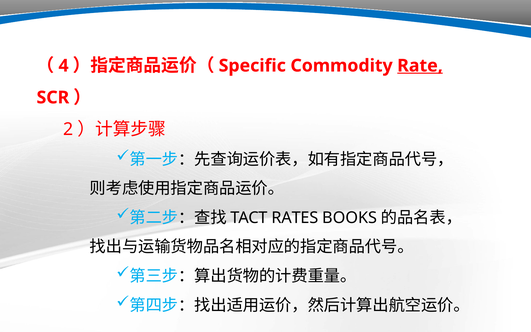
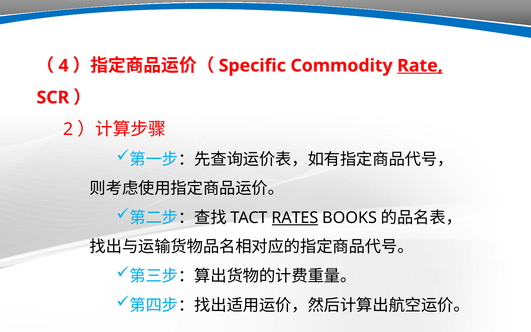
RATES underline: none -> present
